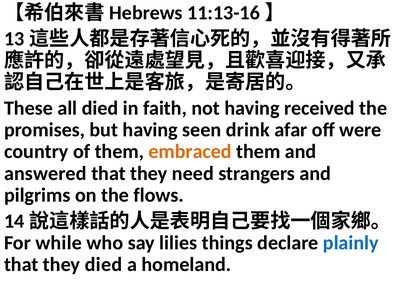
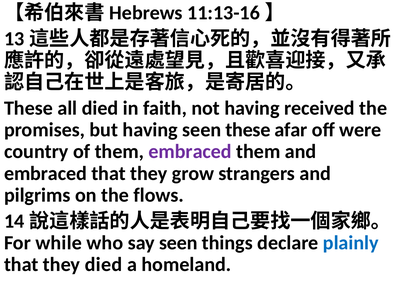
seen drink: drink -> these
embraced at (190, 151) colour: orange -> purple
answered at (45, 173): answered -> embraced
need: need -> grow
say lilies: lilies -> seen
